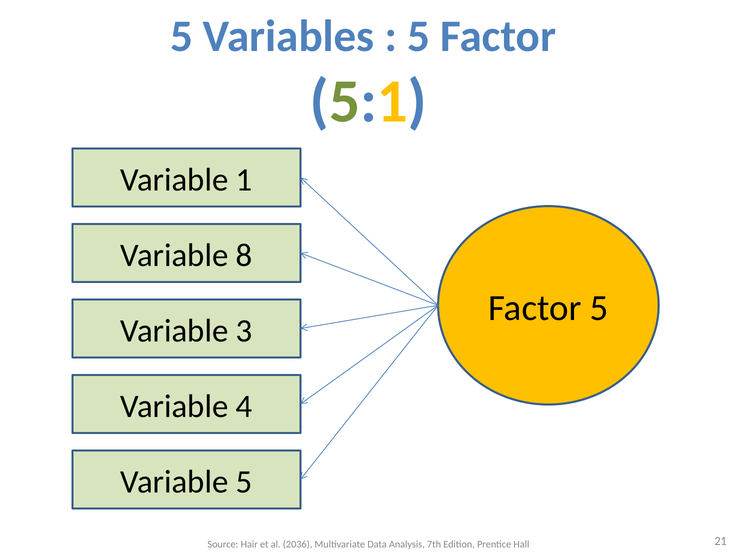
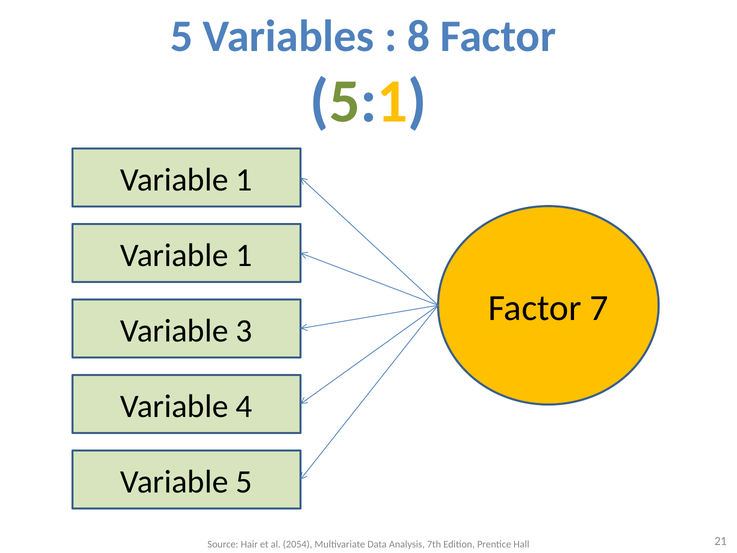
5 at (419, 37): 5 -> 8
8 at (244, 255): 8 -> 1
Factor 5: 5 -> 7
2036: 2036 -> 2054
